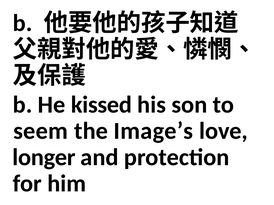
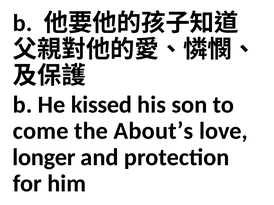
seem: seem -> come
Image’s: Image’s -> About’s
